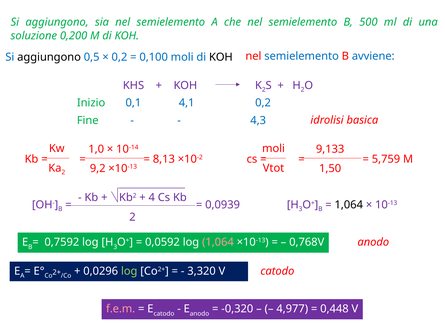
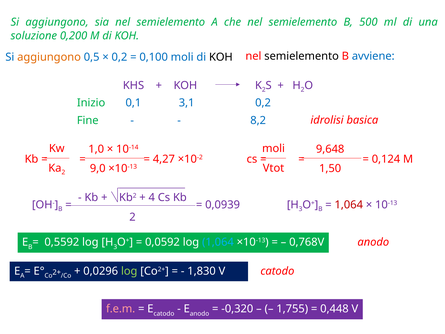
semielemento at (302, 56) colour: blue -> black
aggiungono at (49, 57) colour: black -> orange
4,1: 4,1 -> 3,1
4,3: 4,3 -> 8,2
9,133: 9,133 -> 9,648
8,13: 8,13 -> 4,27
5,759: 5,759 -> 0,124
9,2: 9,2 -> 9,0
1,064 at (349, 205) colour: black -> red
0,7592: 0,7592 -> 0,5592
1,064 at (218, 242) colour: pink -> light blue
3,320: 3,320 -> 1,830
4,977: 4,977 -> 1,755
